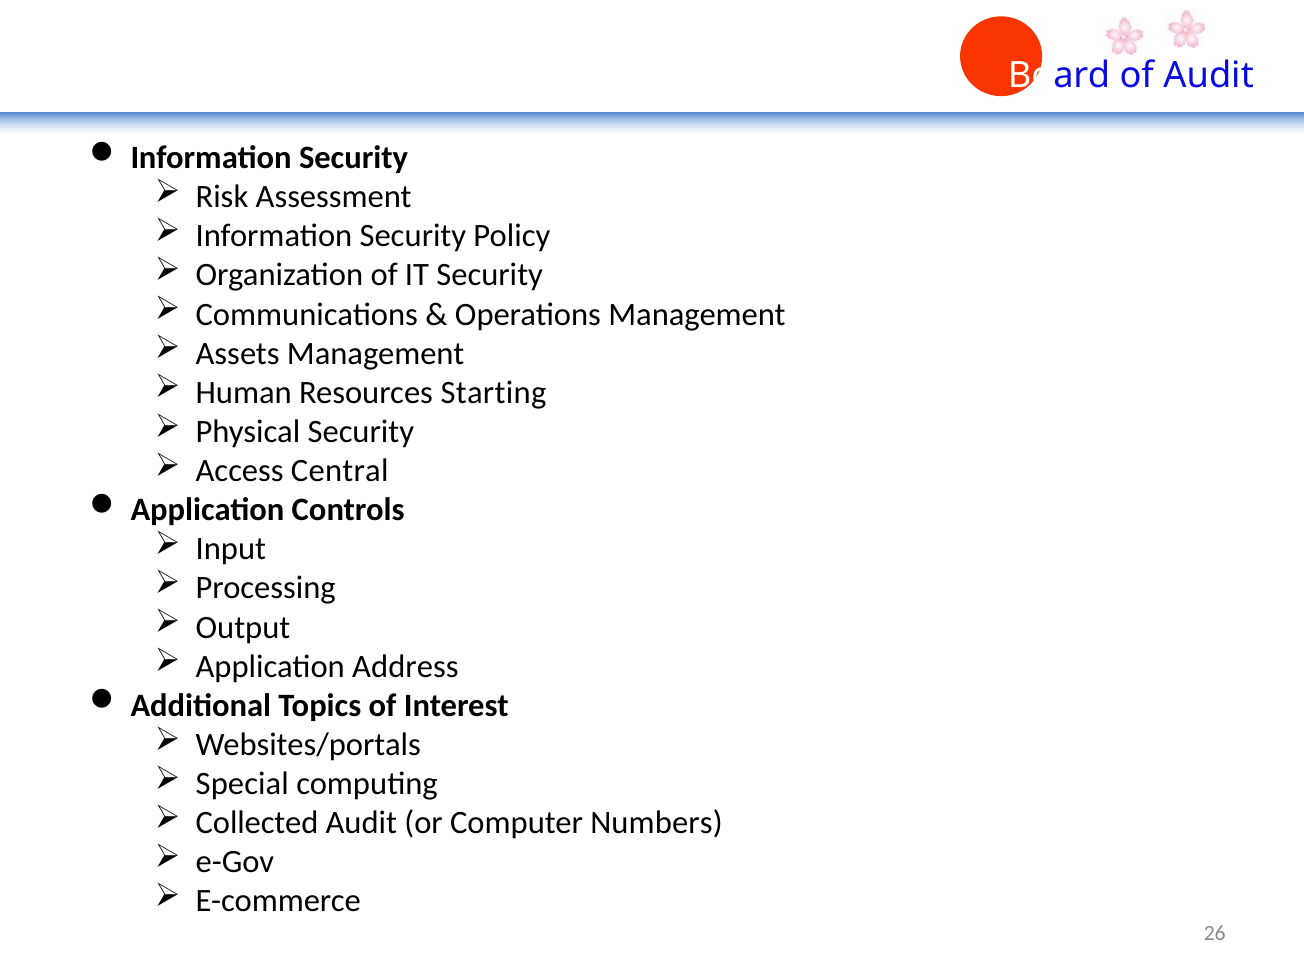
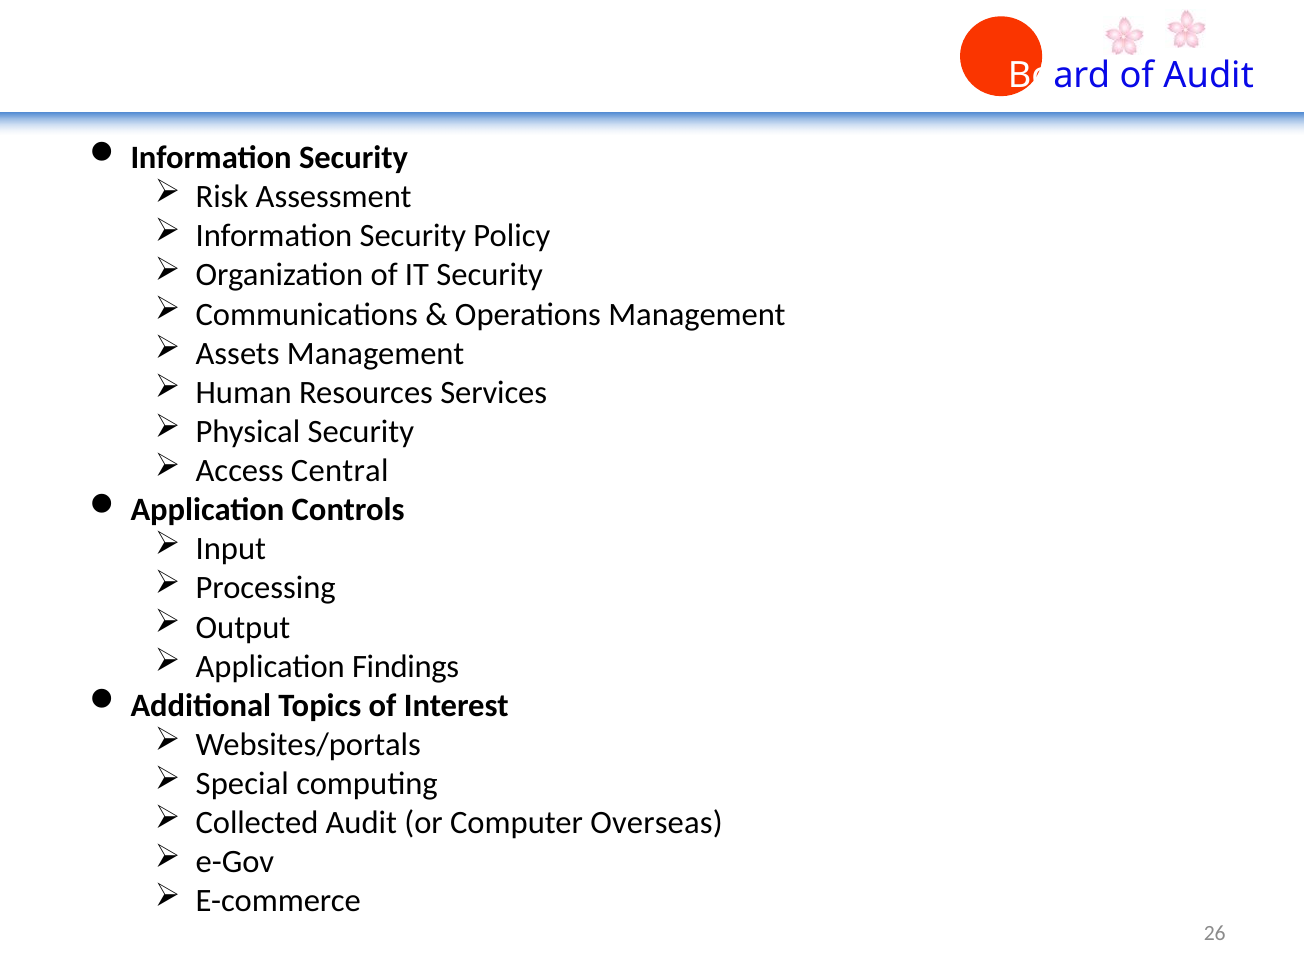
Starting: Starting -> Services
Address: Address -> Findings
Numbers: Numbers -> Overseas
